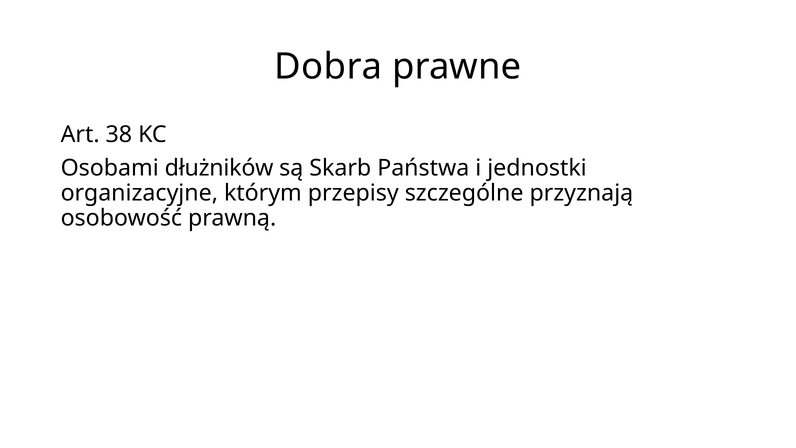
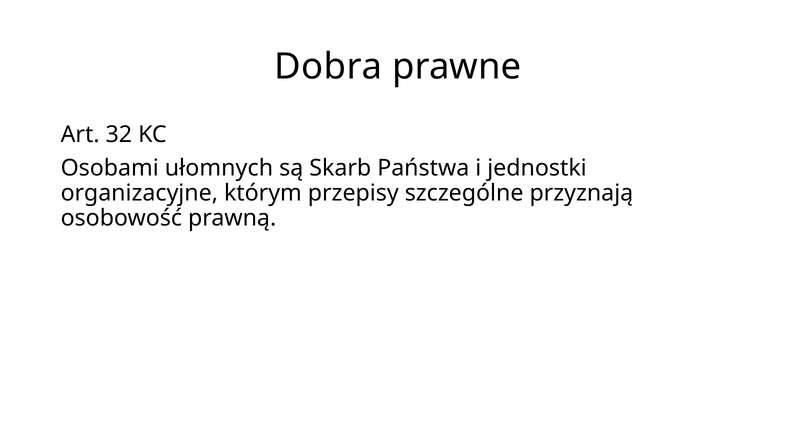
38: 38 -> 32
dłużników: dłużników -> ułomnych
